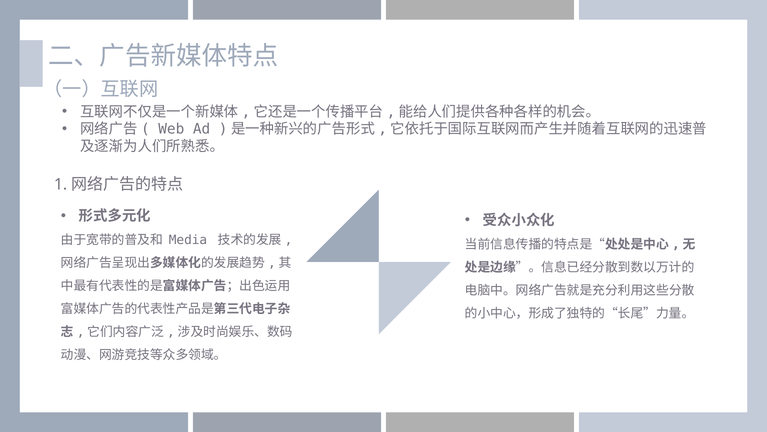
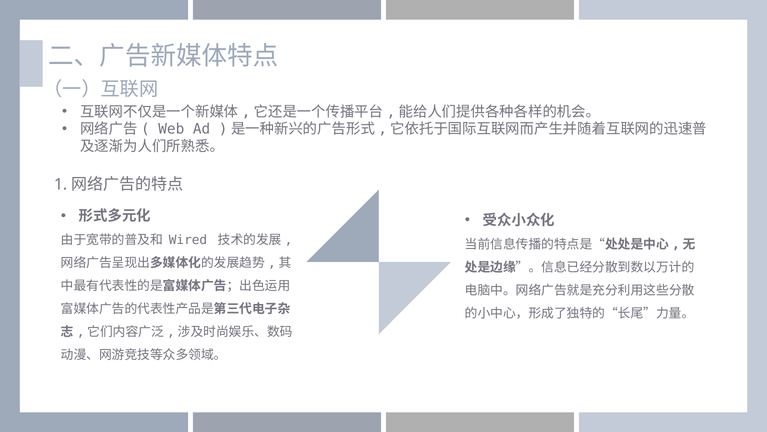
Media: Media -> Wired
